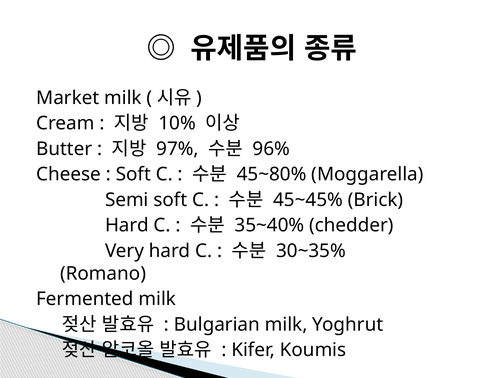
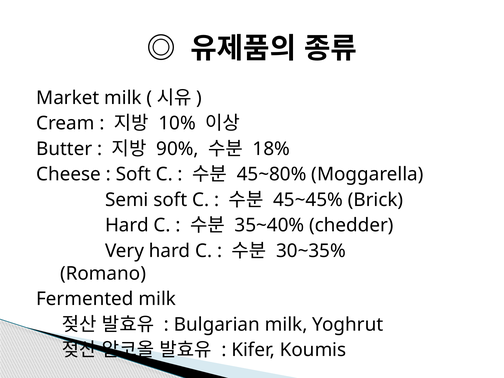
97%: 97% -> 90%
96%: 96% -> 18%
